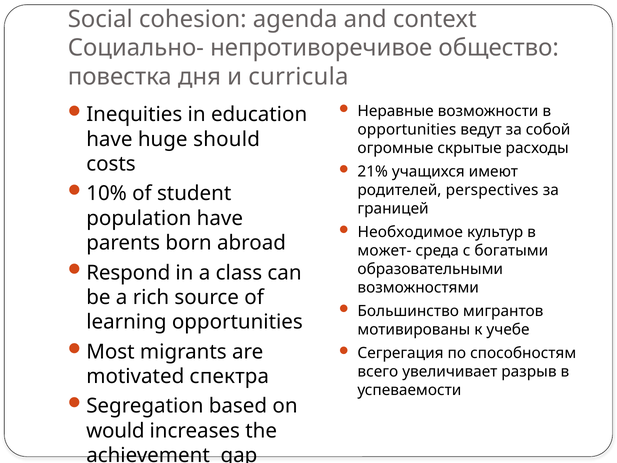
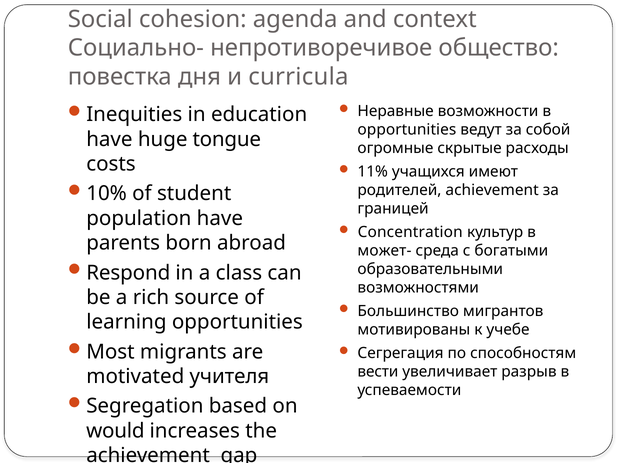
should: should -> tongue
21%: 21% -> 11%
родителей perspectives: perspectives -> achievement
Необходимое: Необходимое -> Concentration
всего: всего -> вести
спектра: спектра -> учителя
